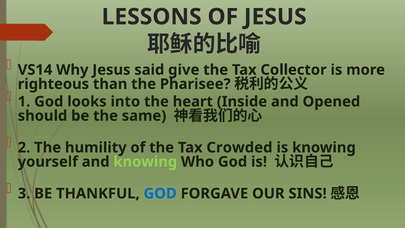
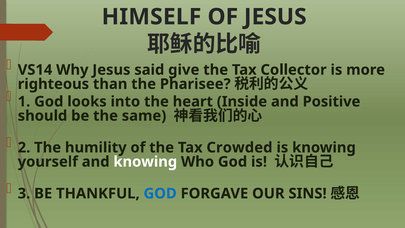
LESSONS: LESSONS -> HIMSELF
Opened: Opened -> Positive
knowing at (145, 162) colour: light green -> white
